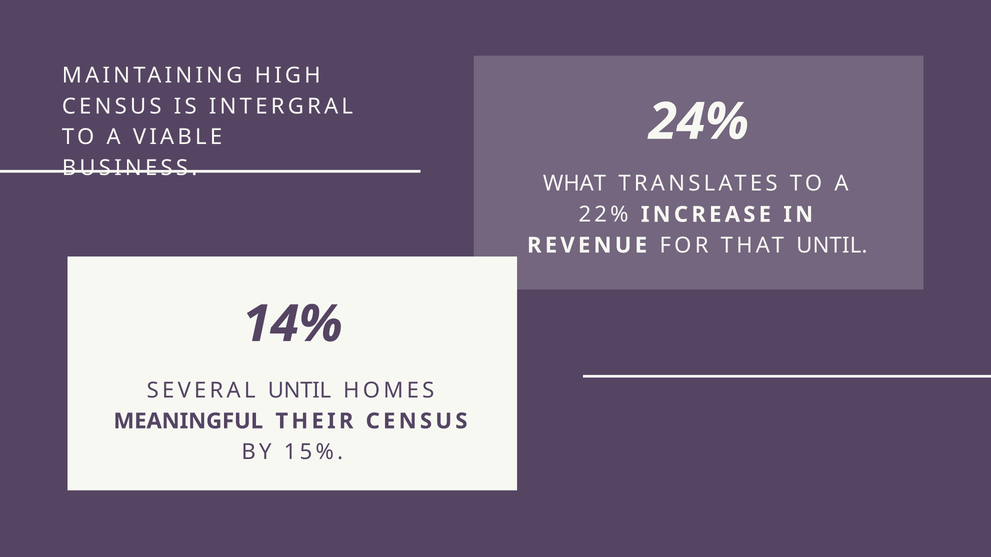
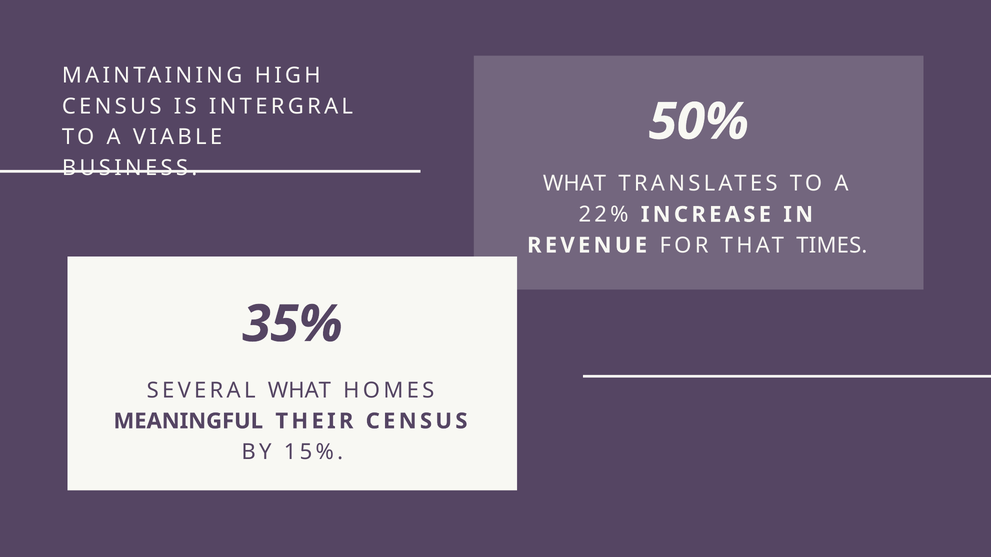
24%: 24% -> 50%
THAT UNTIL: UNTIL -> TIMES
14%: 14% -> 35%
SEVERAL UNTIL: UNTIL -> WHAT
